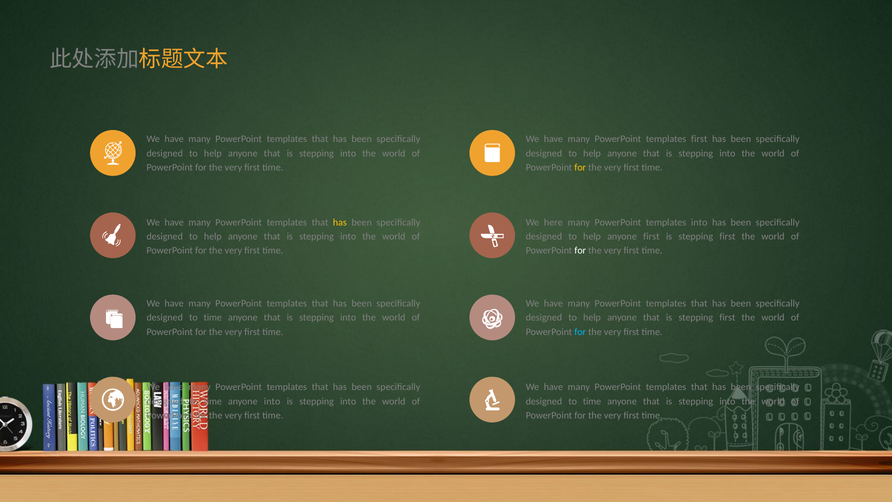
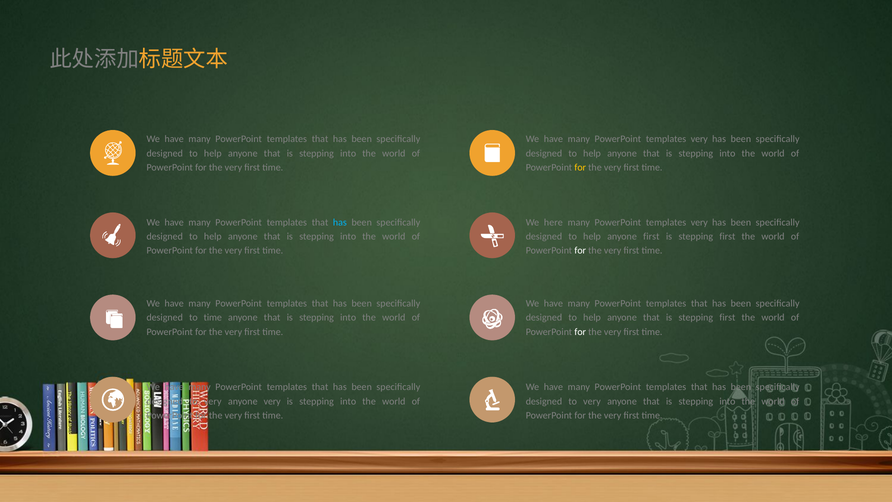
first at (699, 139): first -> very
has at (340, 222) colour: yellow -> light blue
into at (699, 222): into -> very
for at (580, 332) colour: light blue -> white
time at (213, 401): time -> very
anyone into: into -> very
time at (592, 401): time -> very
